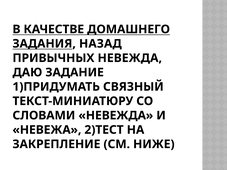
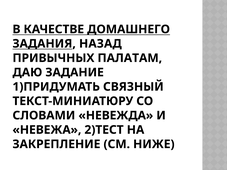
ПРИВЫЧНЫХ НЕВЕЖДА: НЕВЕЖДА -> ПАЛАТАМ
